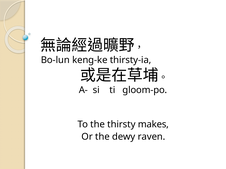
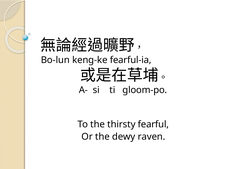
thirsty-ia: thirsty-ia -> fearful-ia
makes: makes -> fearful
